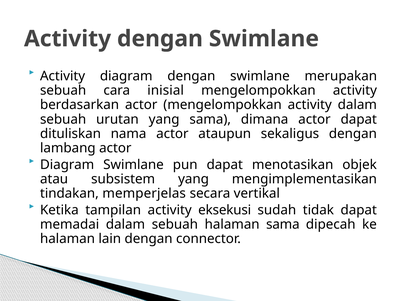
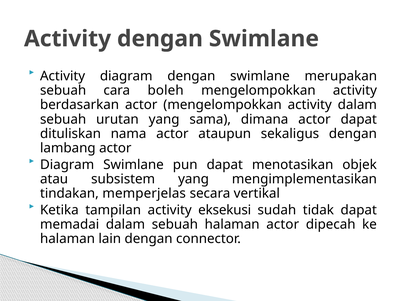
inisial: inisial -> boleh
halaman sama: sama -> actor
